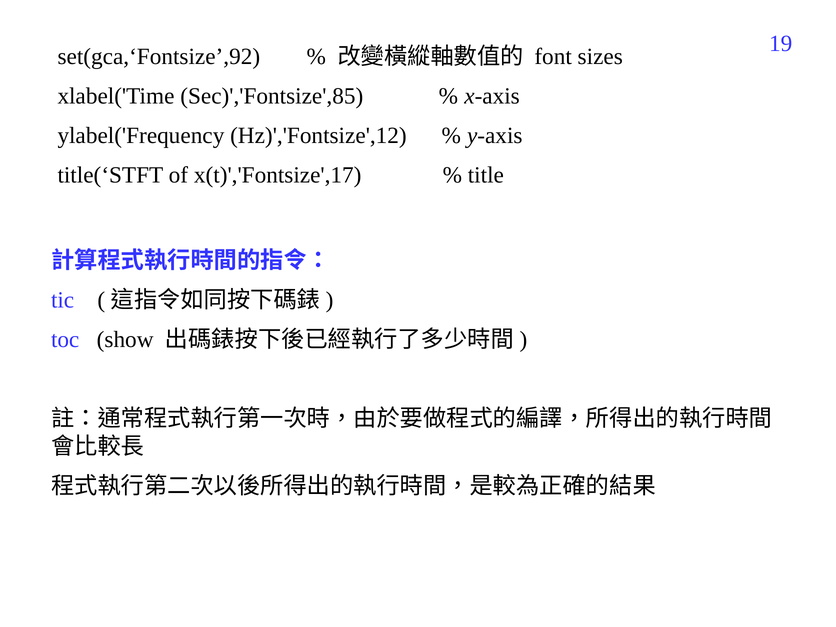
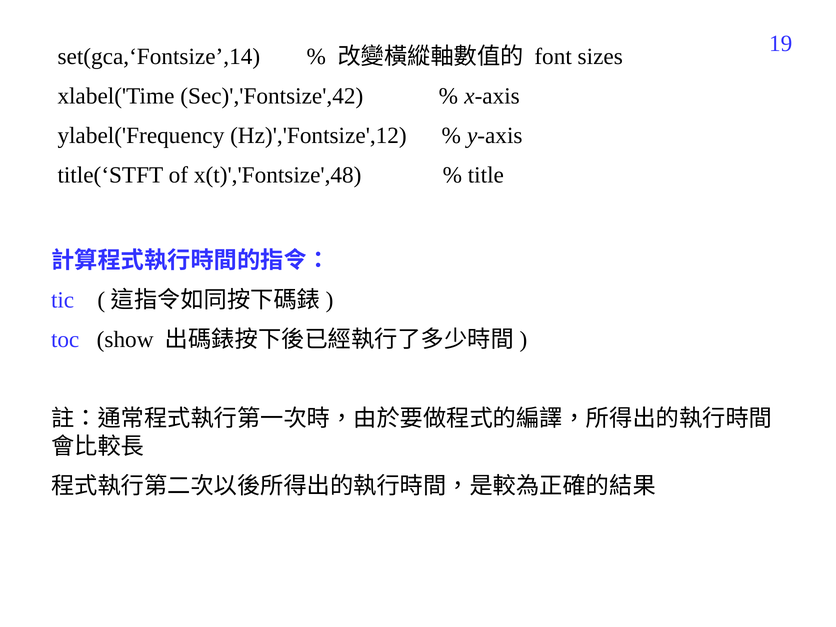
set(gca,‘Fontsize’,92: set(gca,‘Fontsize’,92 -> set(gca,‘Fontsize’,14
Sec)','Fontsize',85: Sec)','Fontsize',85 -> Sec)','Fontsize',42
x(t)','Fontsize',17: x(t)','Fontsize',17 -> x(t)','Fontsize',48
